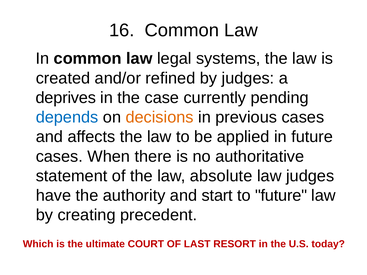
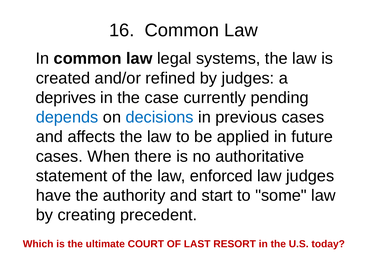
decisions colour: orange -> blue
absolute: absolute -> enforced
to future: future -> some
